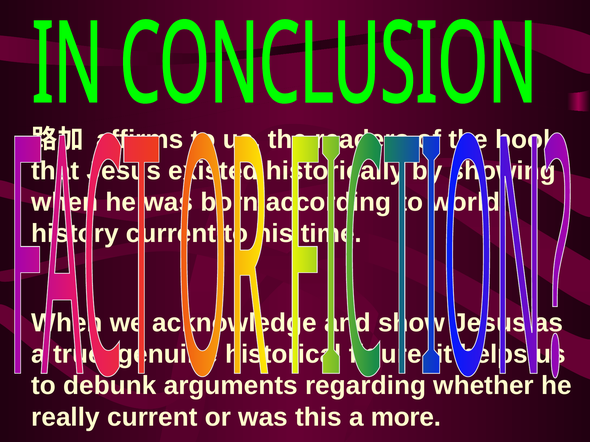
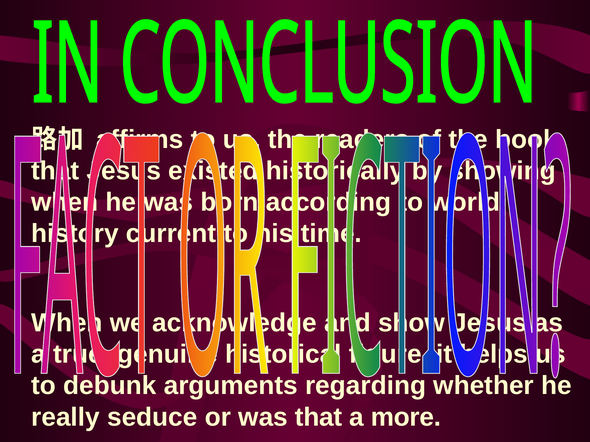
really current: current -> seduce
was this: this -> that
